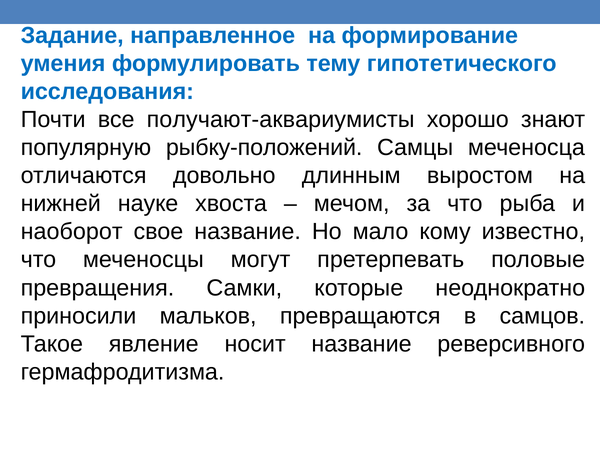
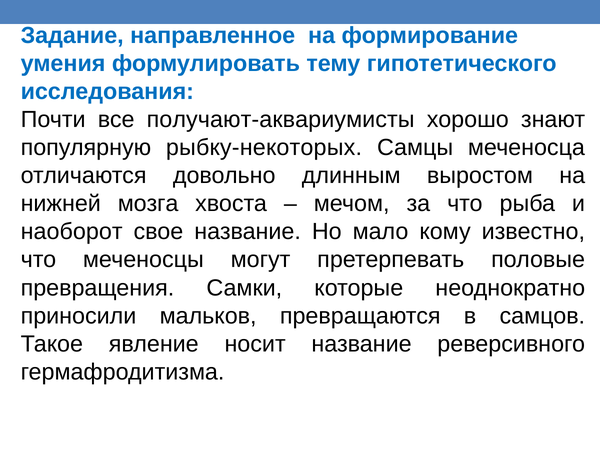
рыбку-положений: рыбку-положений -> рыбку-некоторых
науке: науке -> мозга
